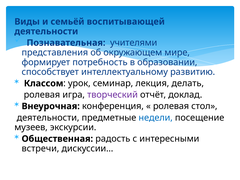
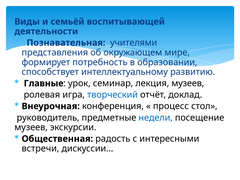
Классом: Классом -> Главные
лекция делать: делать -> музеев
творческий colour: purple -> blue
ролевая at (171, 106): ролевая -> процесс
деятельности at (48, 118): деятельности -> руководитель
